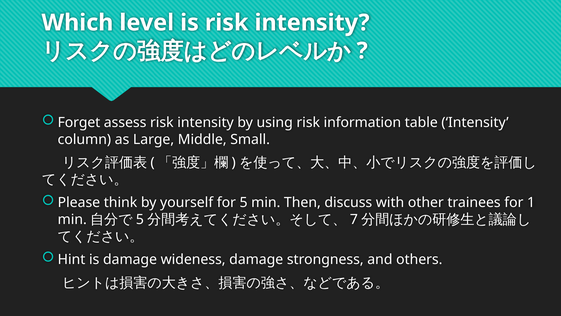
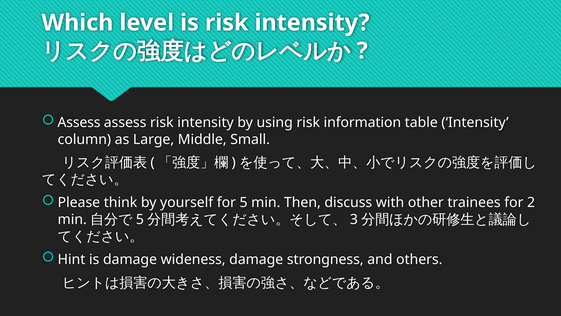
Forget at (79, 122): Forget -> Assess
1: 1 -> 2
7: 7 -> 3
